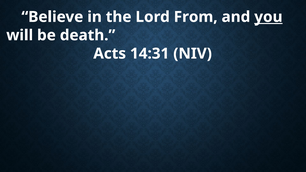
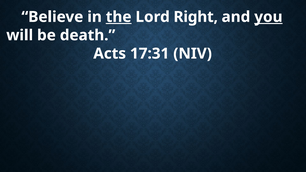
the underline: none -> present
From: From -> Right
14:31: 14:31 -> 17:31
